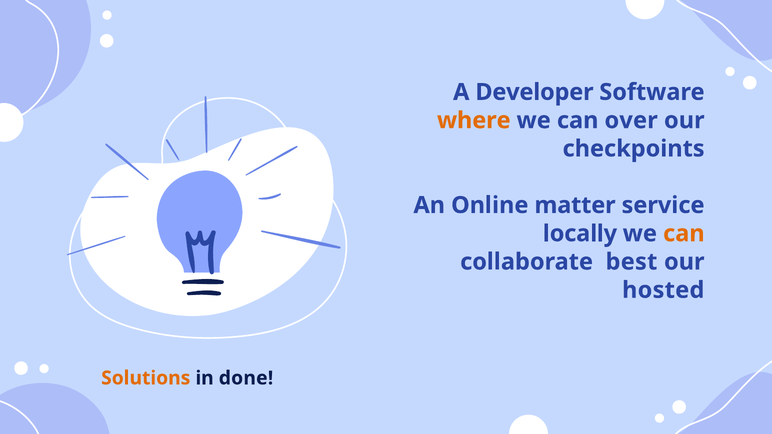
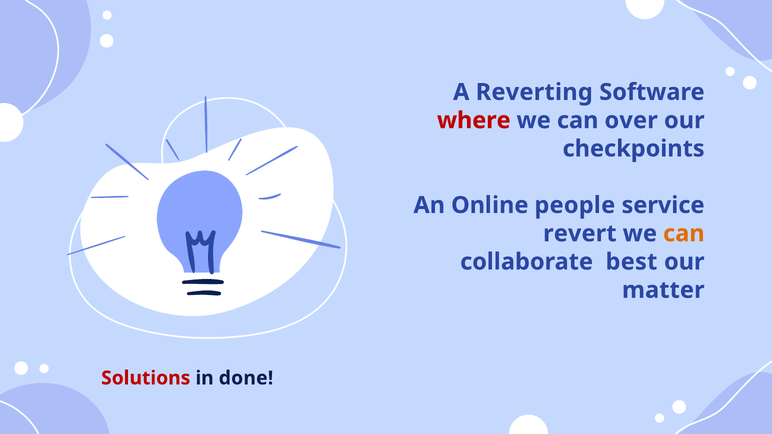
Developer: Developer -> Reverting
where colour: orange -> red
matter: matter -> people
locally: locally -> revert
hosted: hosted -> matter
Solutions colour: orange -> red
